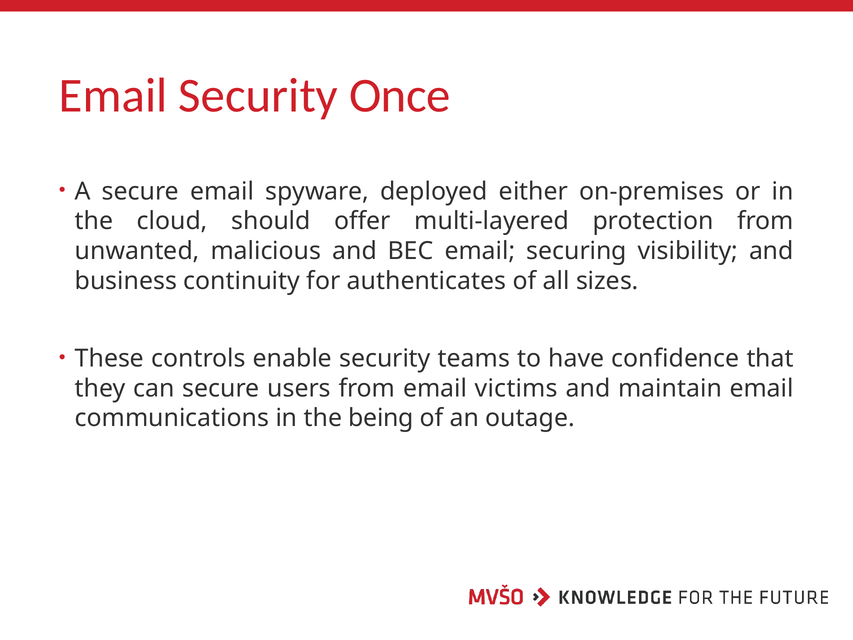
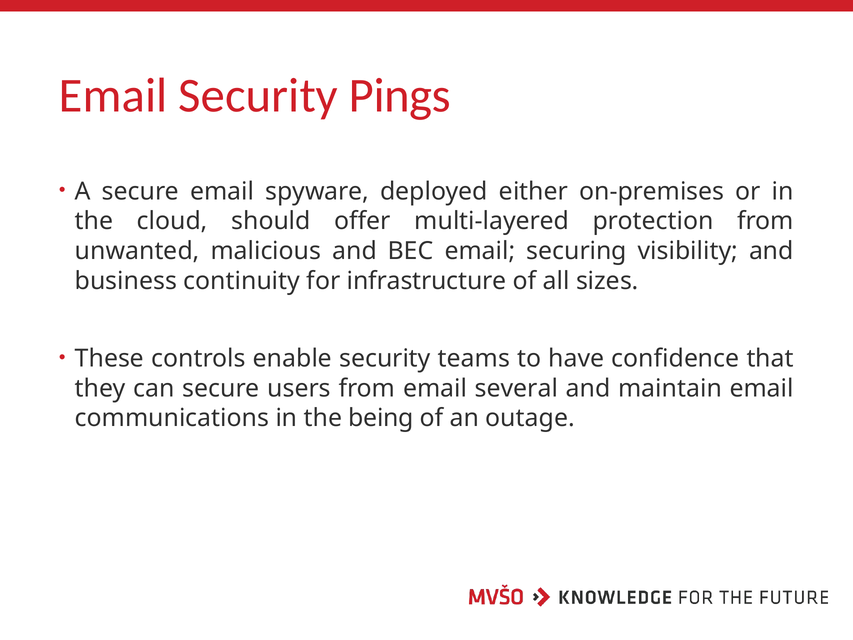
Once: Once -> Pings
authenticates: authenticates -> infrastructure
victims: victims -> several
